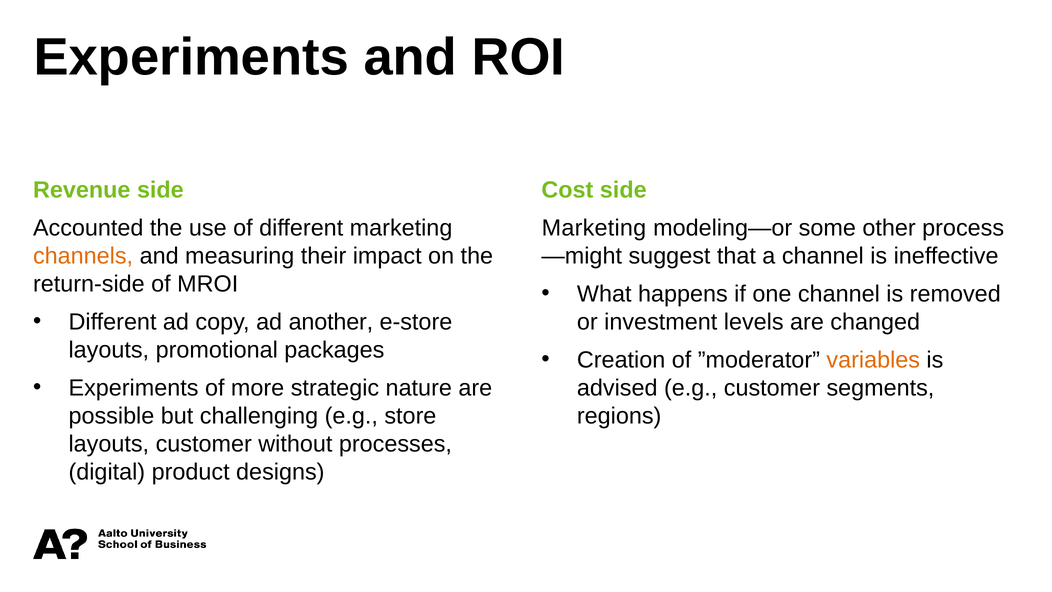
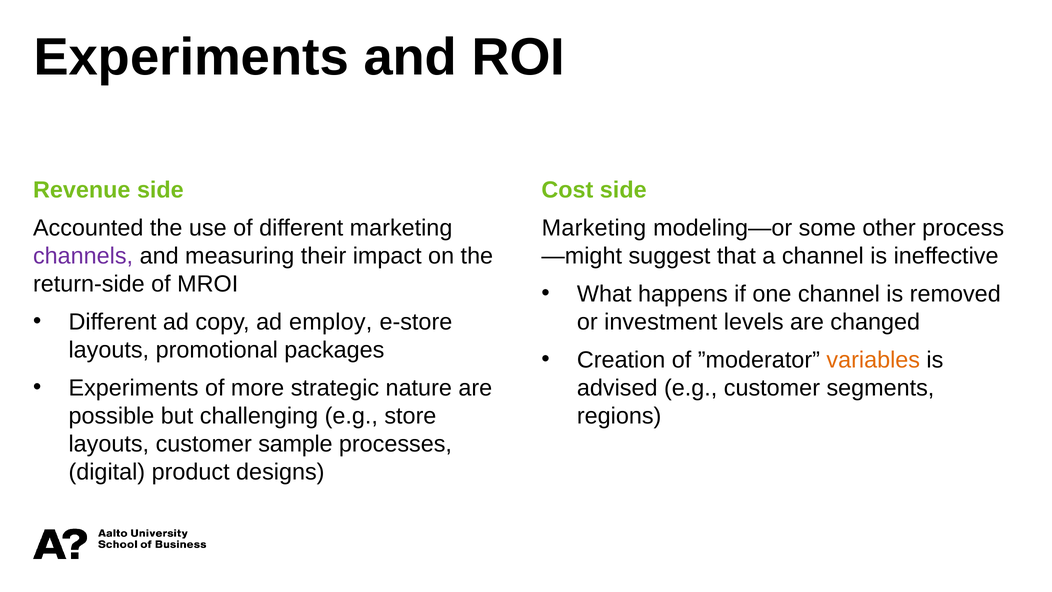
channels colour: orange -> purple
another: another -> employ
without: without -> sample
